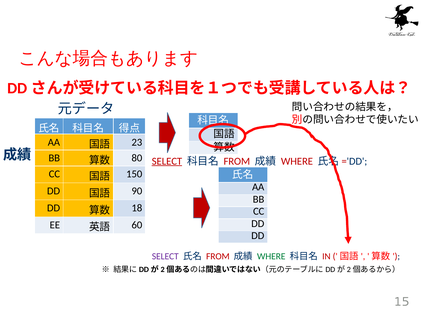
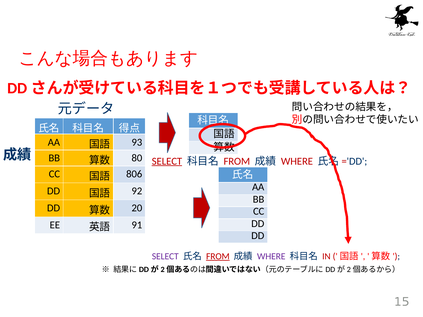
23: 23 -> 93
150: 150 -> 806
90: 90 -> 92
18: 18 -> 20
60: 60 -> 91
FROM at (218, 256) underline: none -> present
WHERE at (271, 256) colour: green -> purple
